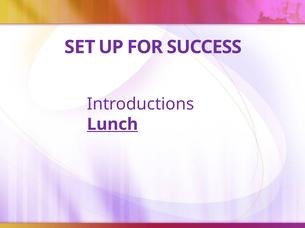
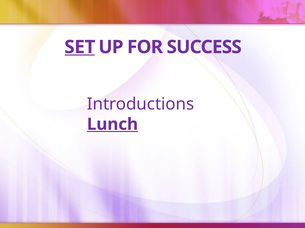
SET underline: none -> present
